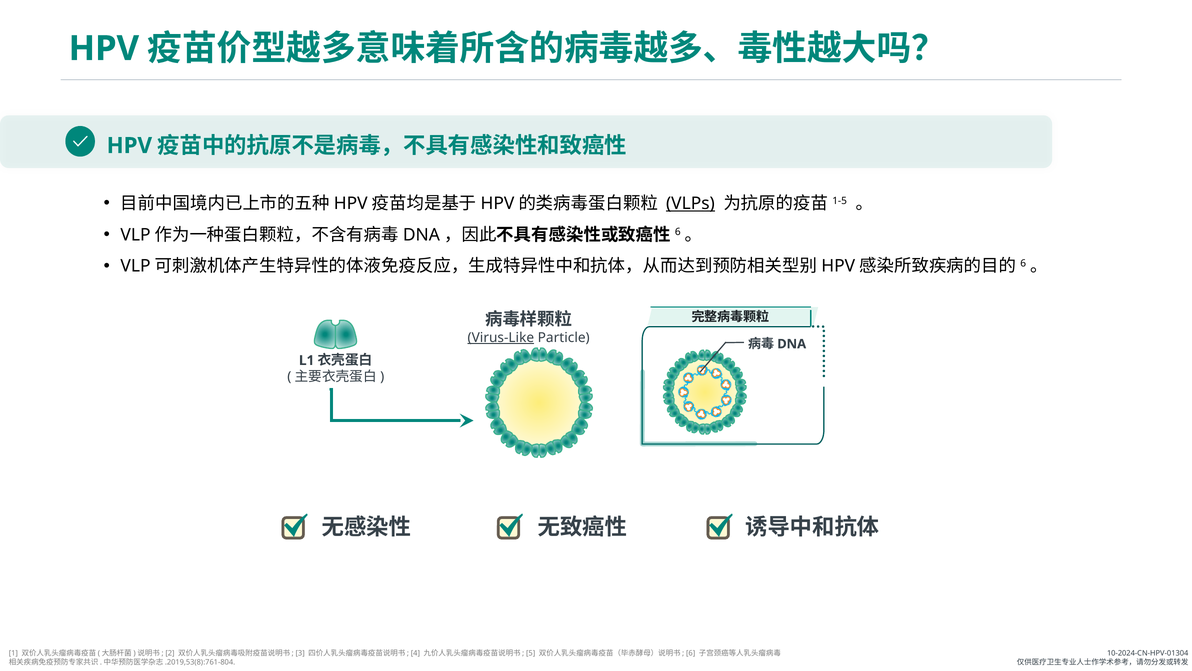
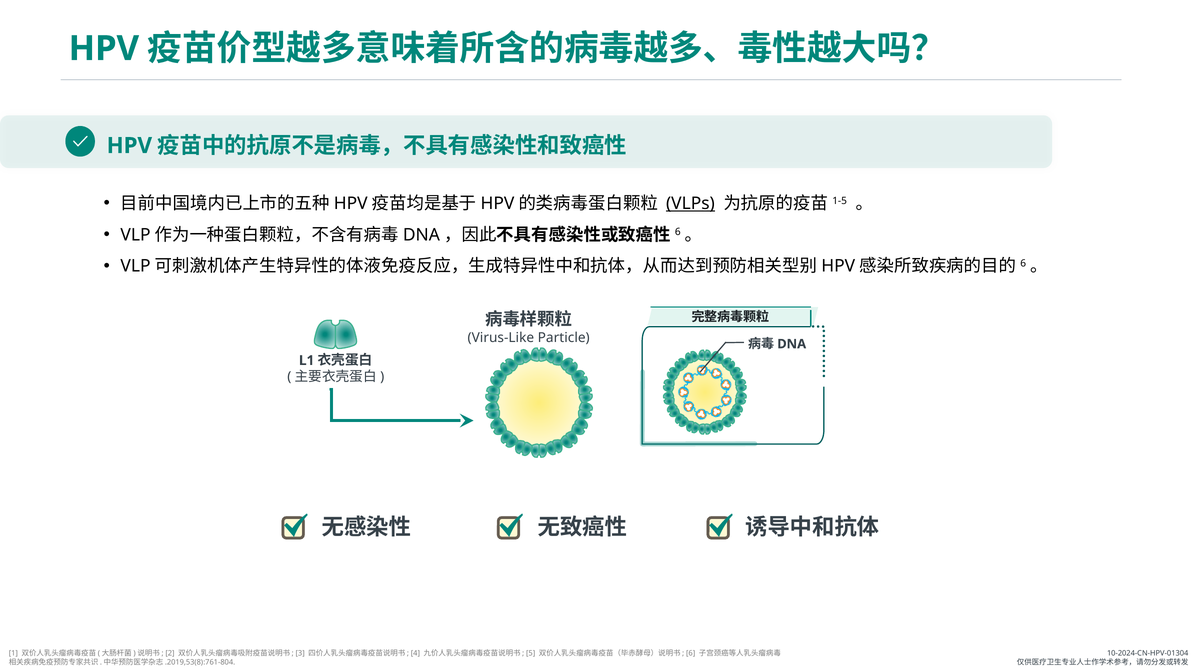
Virus-Like underline: present -> none
